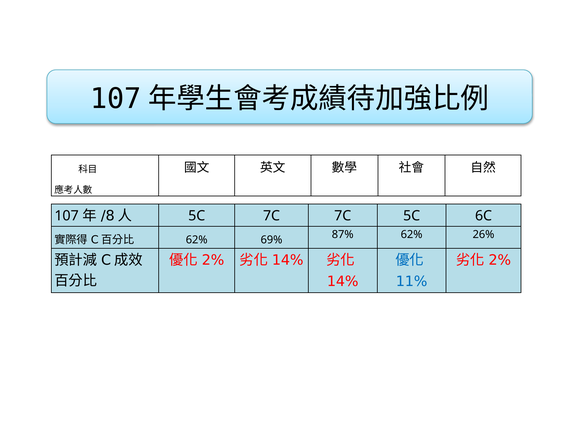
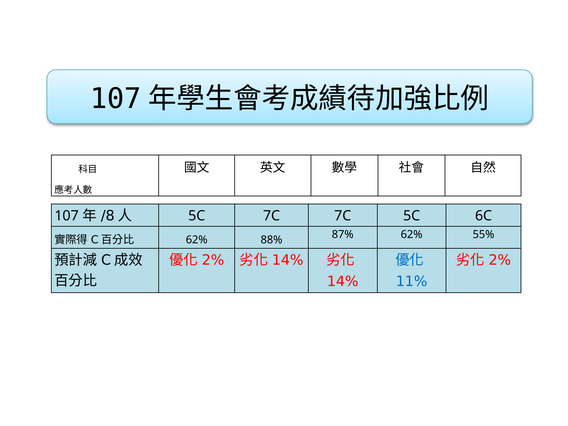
69%: 69% -> 88%
26%: 26% -> 55%
